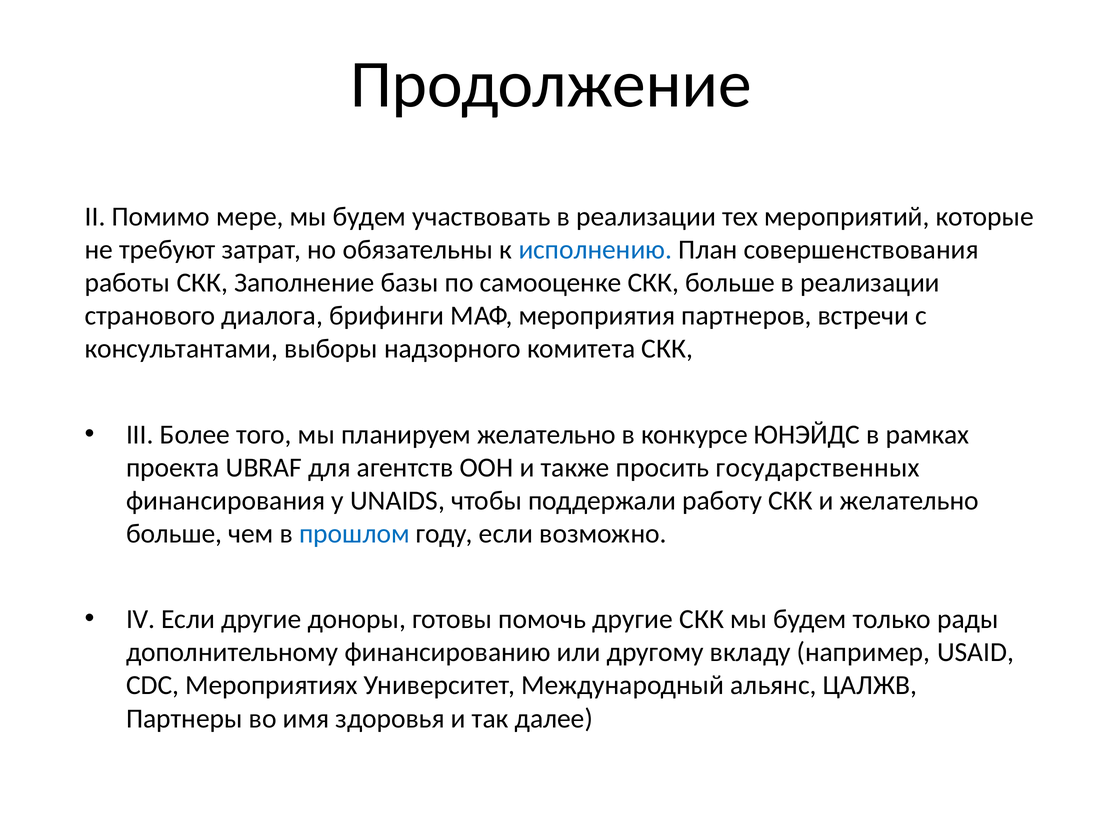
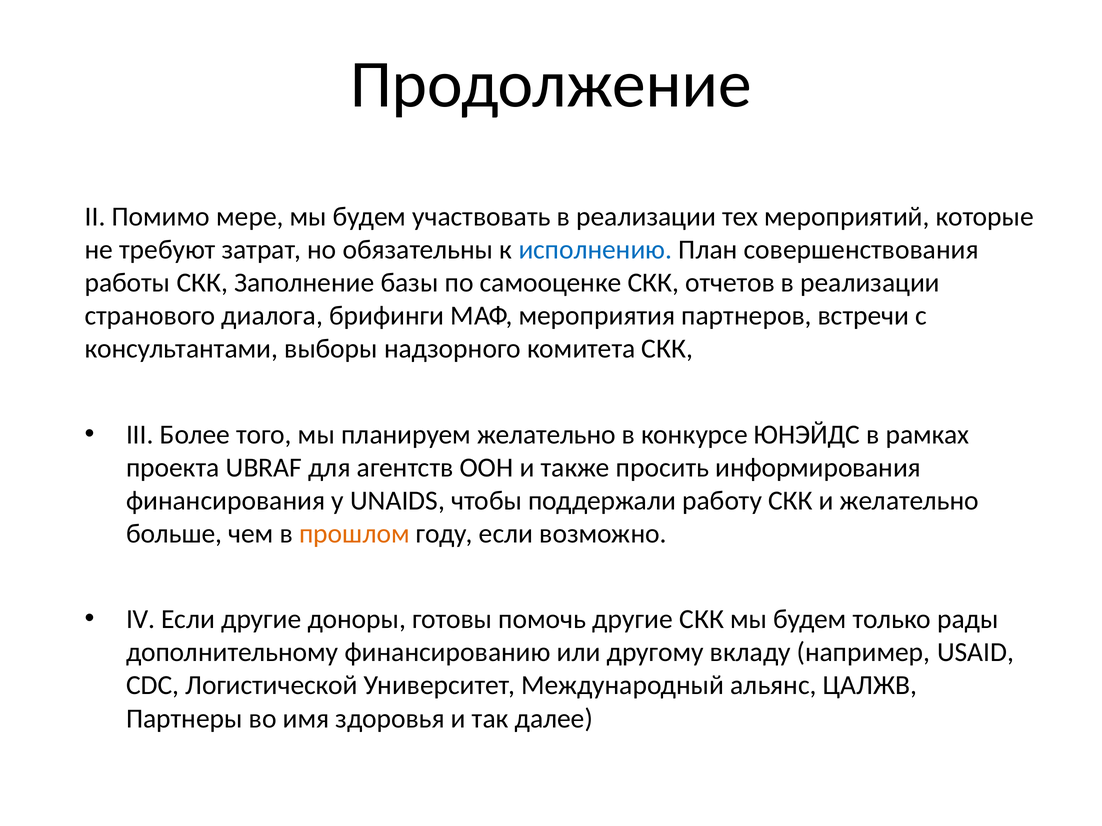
СКК больше: больше -> отчетов
государственных: государственных -> информирования
прошлом colour: blue -> orange
Мероприятиях: Мероприятиях -> Логистической
